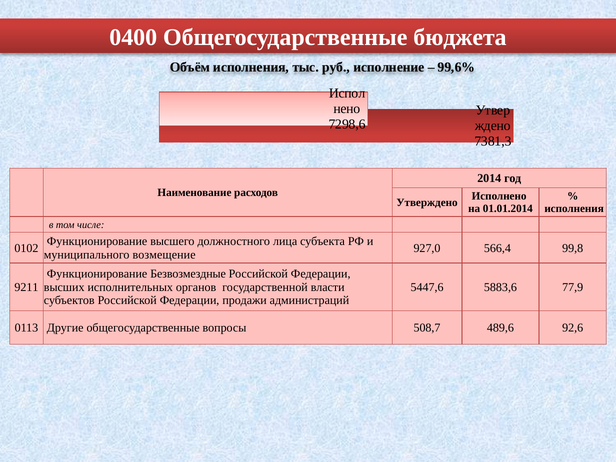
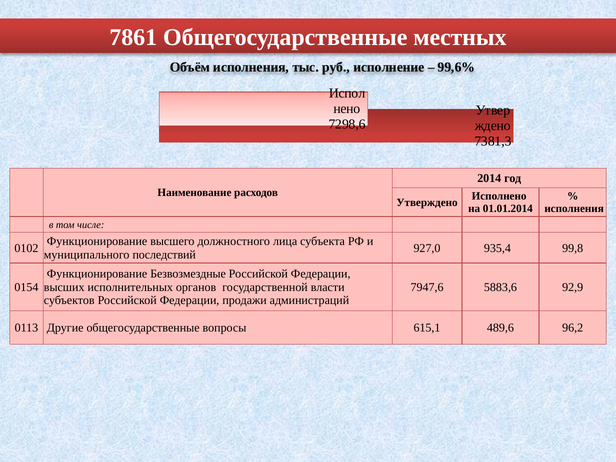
0400: 0400 -> 7861
бюджета: бюджета -> местных
566,4: 566,4 -> 935,4
возмещение: возмещение -> последствий
9211: 9211 -> 0154
5447,6: 5447,6 -> 7947,6
77,9: 77,9 -> 92,9
508,7: 508,7 -> 615,1
92,6: 92,6 -> 96,2
